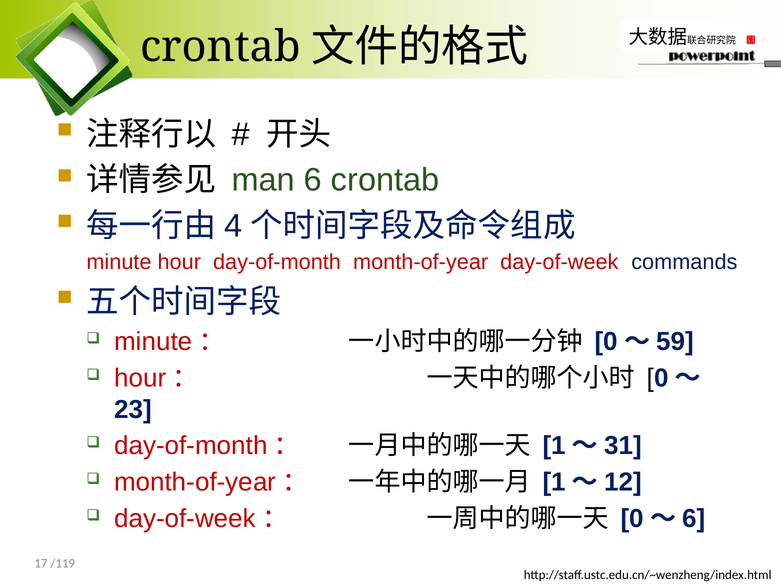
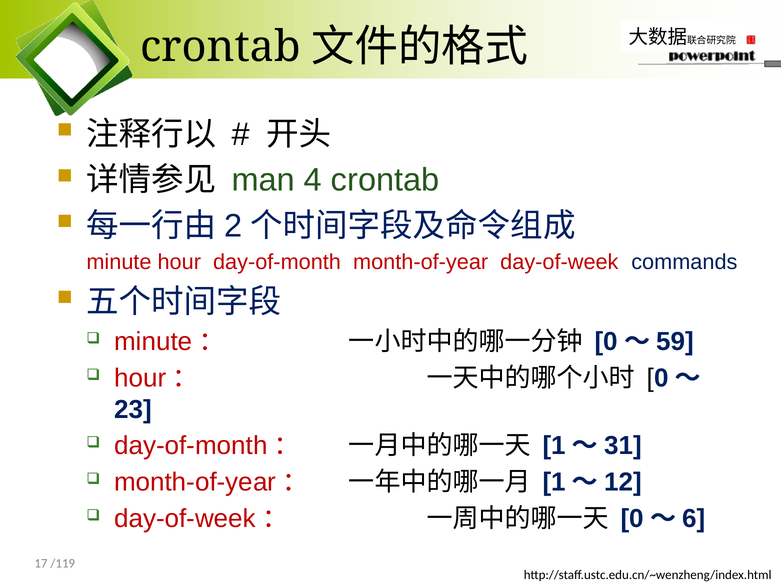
6: 6 -> 4
4: 4 -> 2
